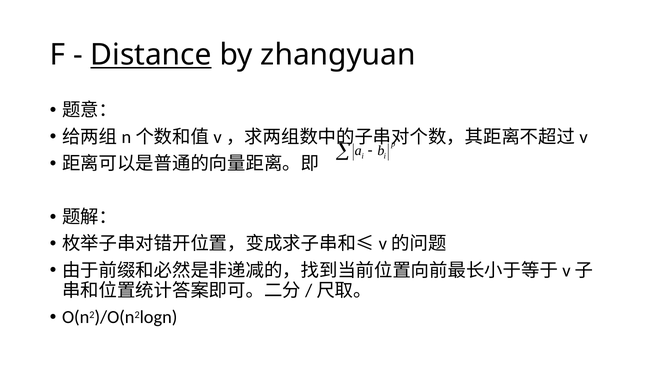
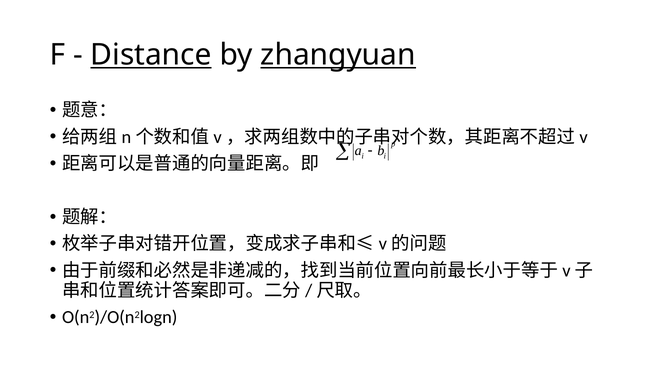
zhangyuan underline: none -> present
